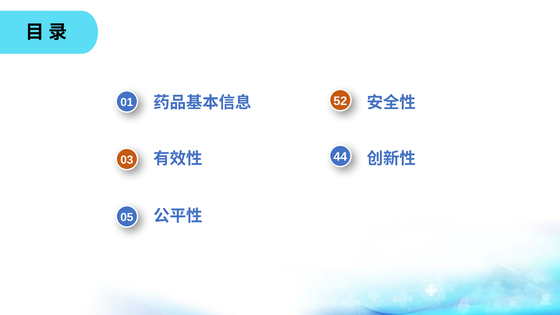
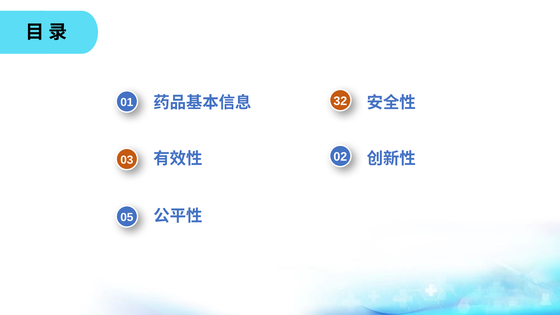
52: 52 -> 32
44: 44 -> 02
